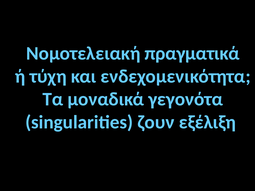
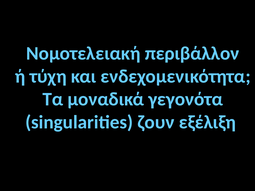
πραγματικά: πραγματικά -> περιβάλλον
